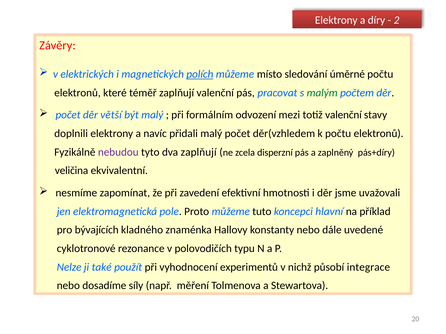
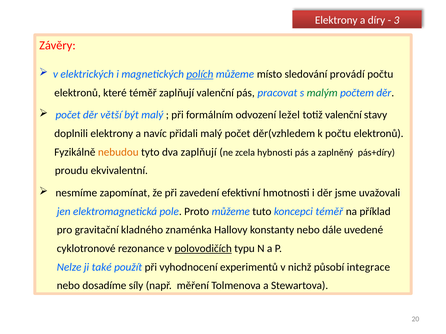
2: 2 -> 3
úměrné: úměrné -> provádí
mezi: mezi -> ležel
nebudou colour: purple -> orange
disperzní: disperzní -> hybnosti
veličina: veličina -> proudu
koncepci hlavní: hlavní -> téměř
bývajících: bývajících -> gravitační
polovodičích underline: none -> present
